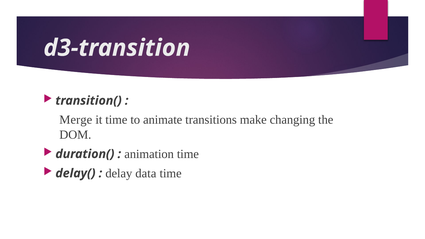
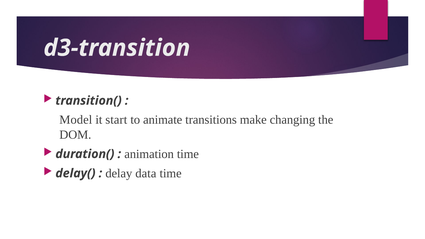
Merge: Merge -> Model
it time: time -> start
